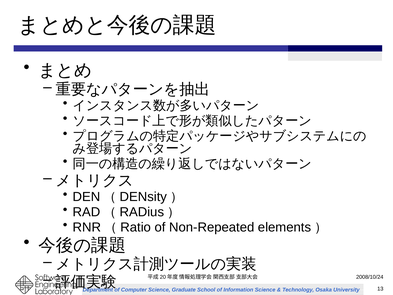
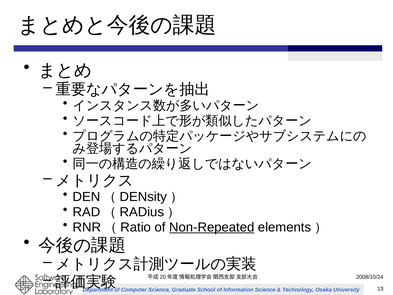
Non-Repeated underline: none -> present
